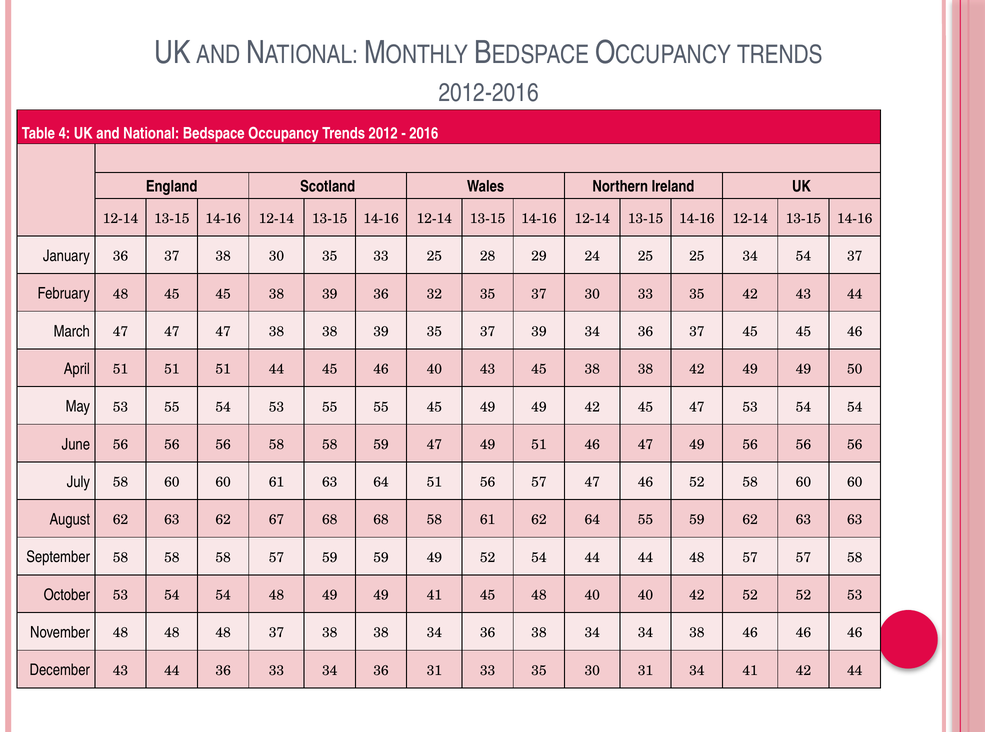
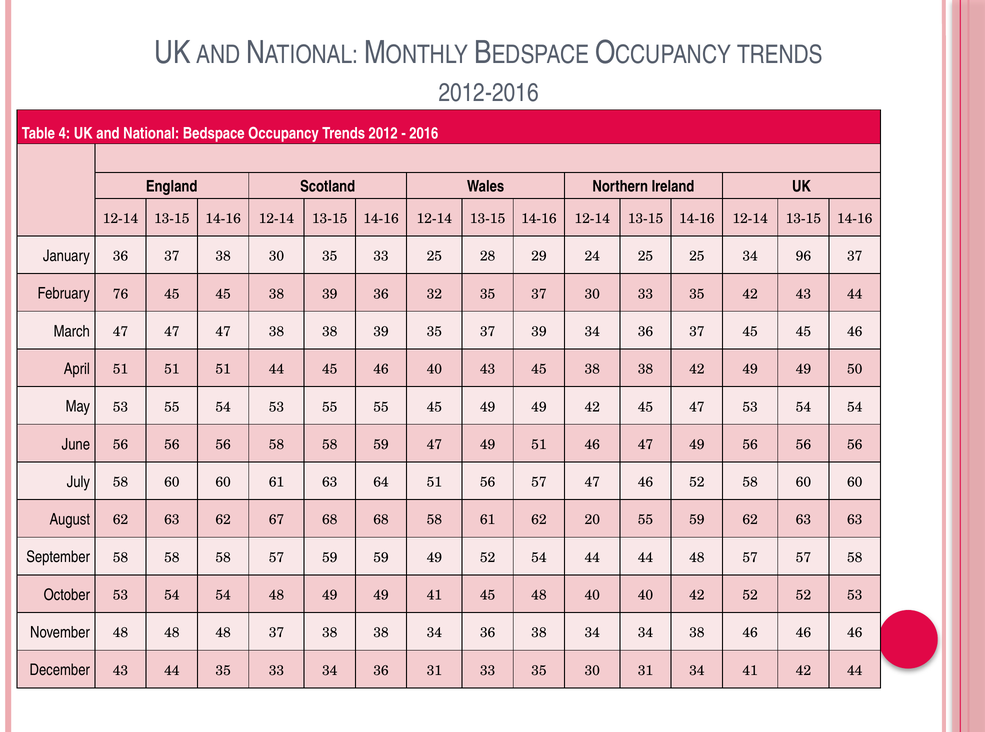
34 54: 54 -> 96
February 48: 48 -> 76
62 64: 64 -> 20
44 36: 36 -> 35
